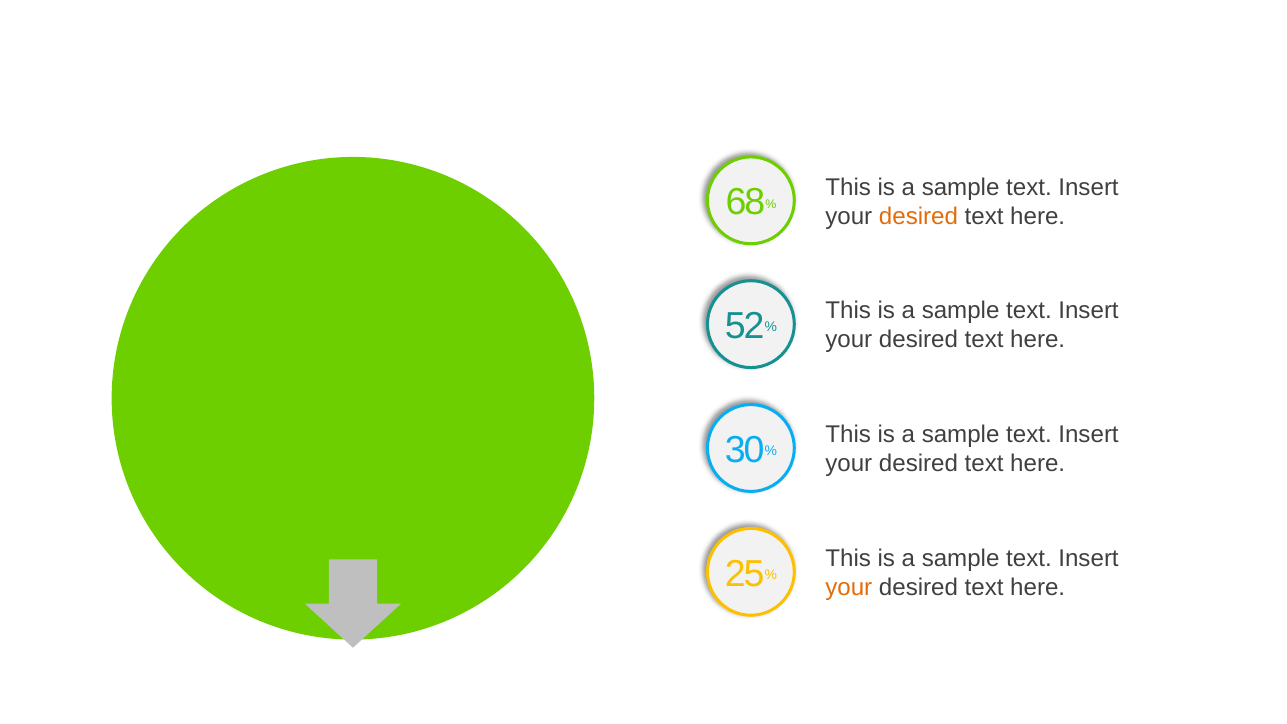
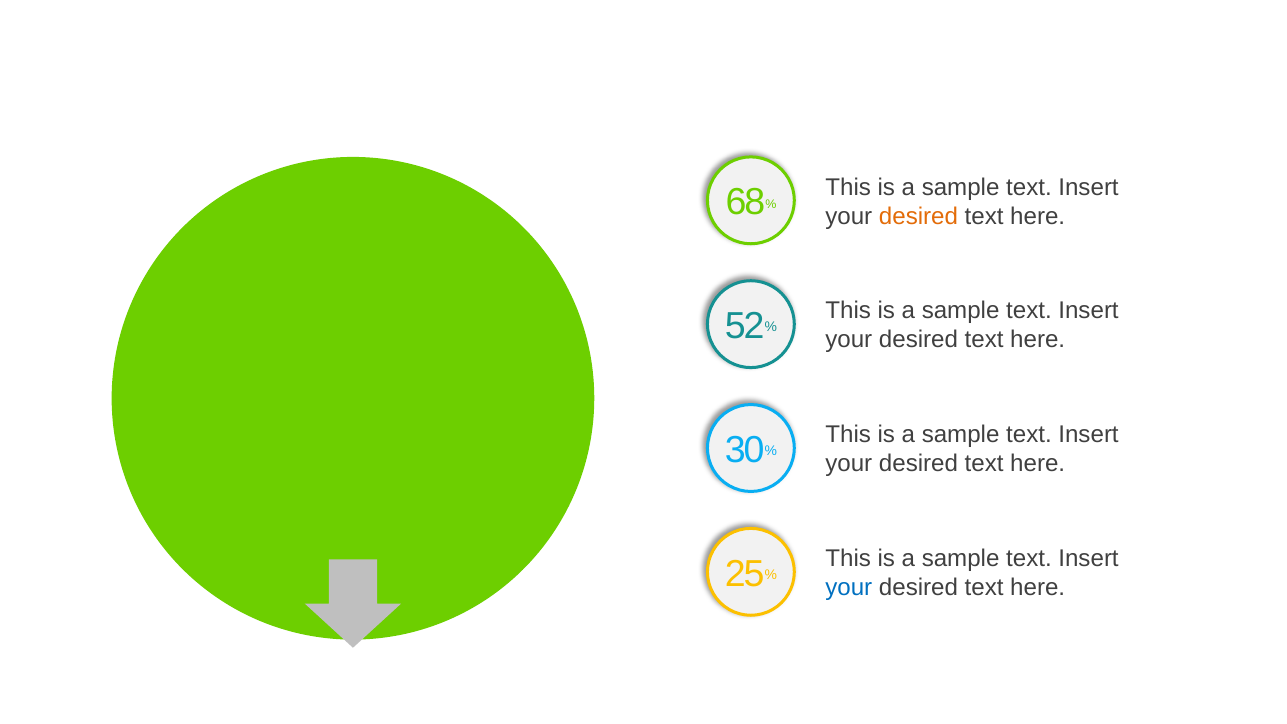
your at (849, 588) colour: orange -> blue
